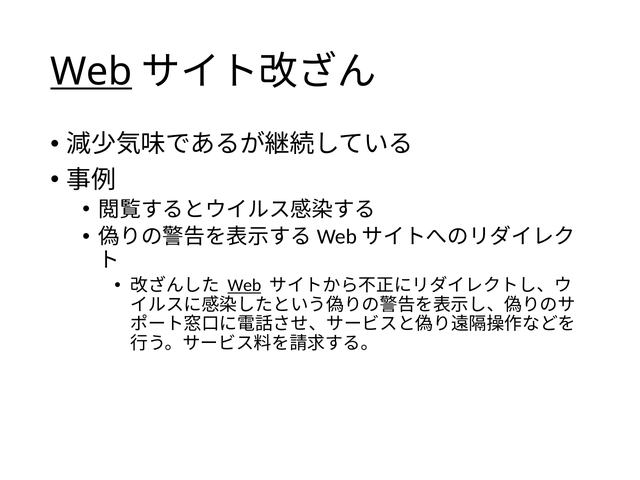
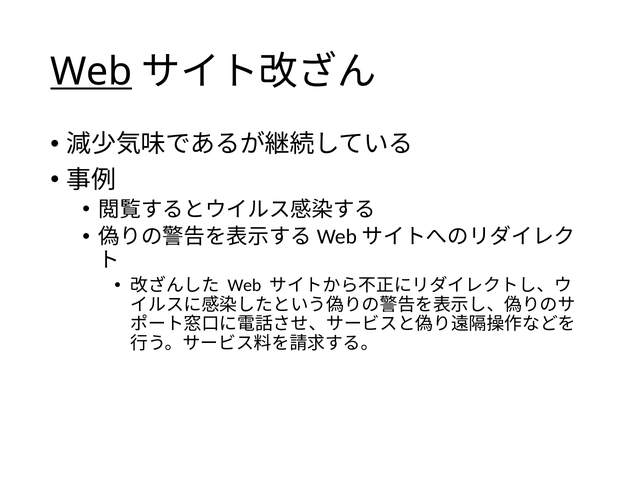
Web at (244, 286) underline: present -> none
